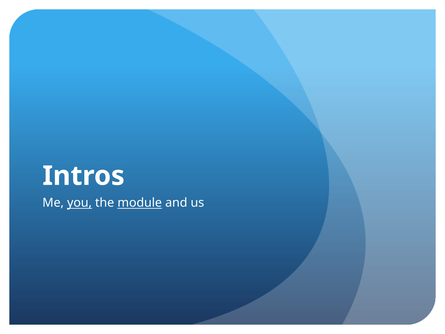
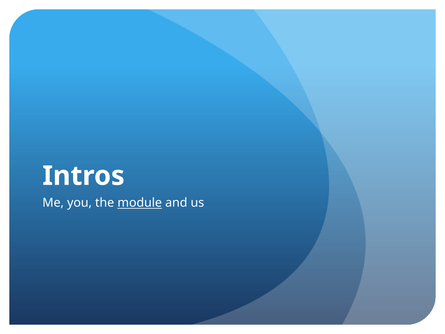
you underline: present -> none
